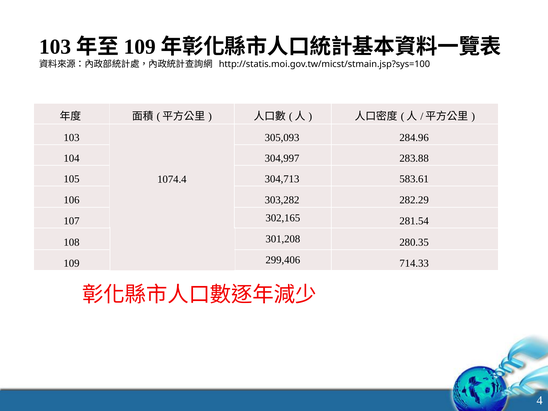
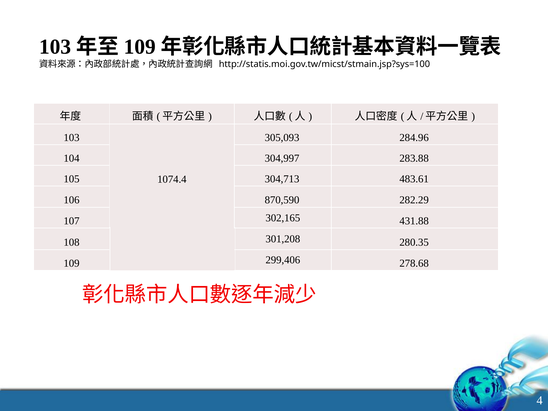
583.61: 583.61 -> 483.61
303,282: 303,282 -> 870,590
281.54: 281.54 -> 431.88
714.33: 714.33 -> 278.68
